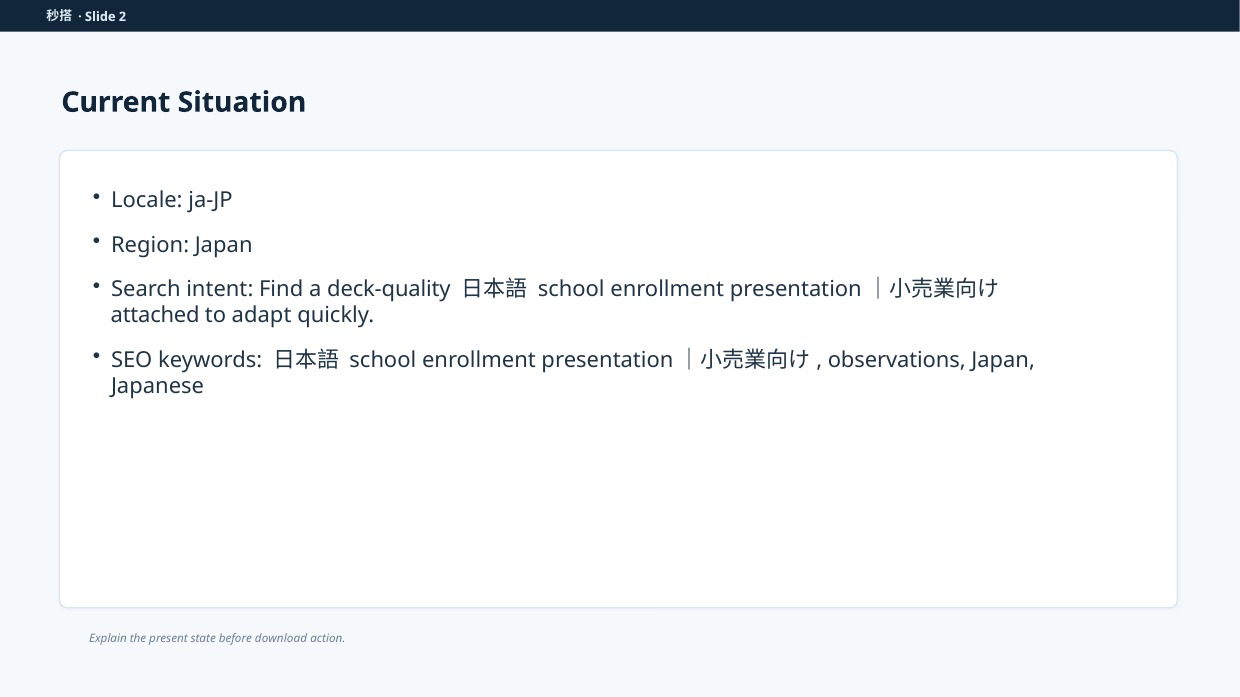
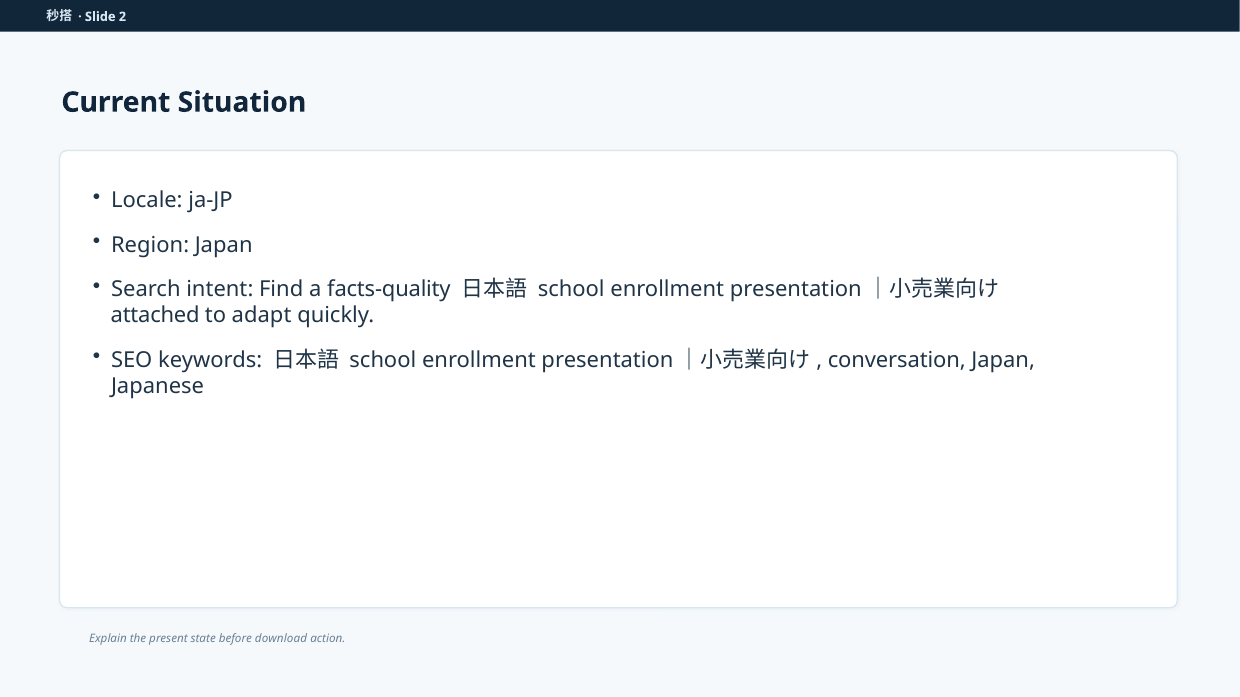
deck-quality: deck-quality -> facts-quality
observations: observations -> conversation
